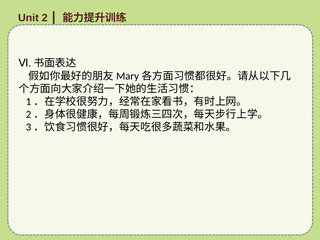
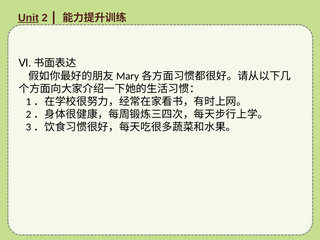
Unit underline: none -> present
